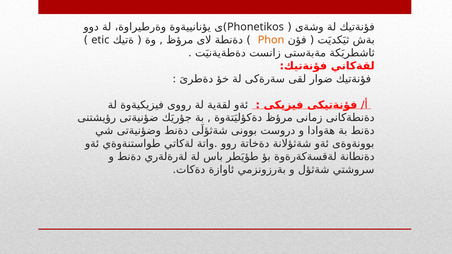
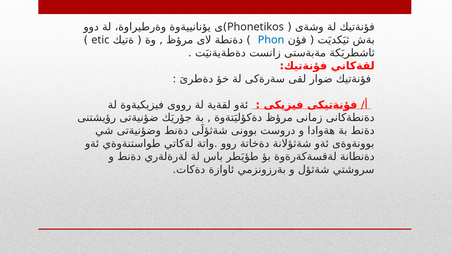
Phon colour: orange -> blue
